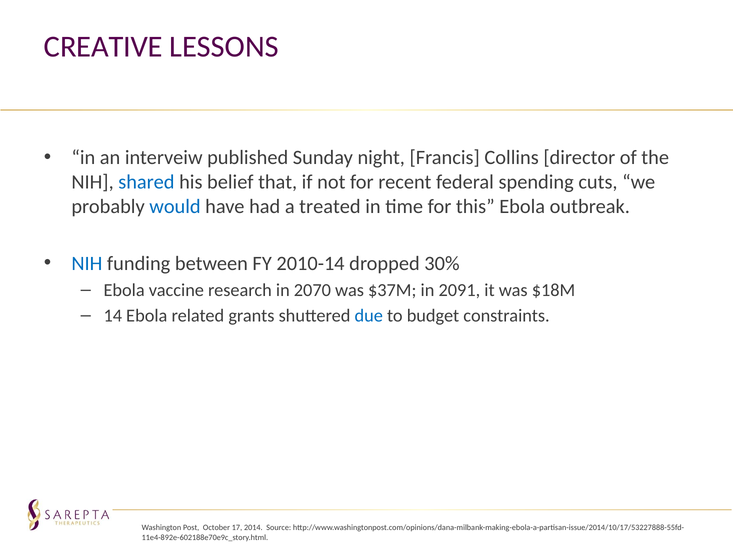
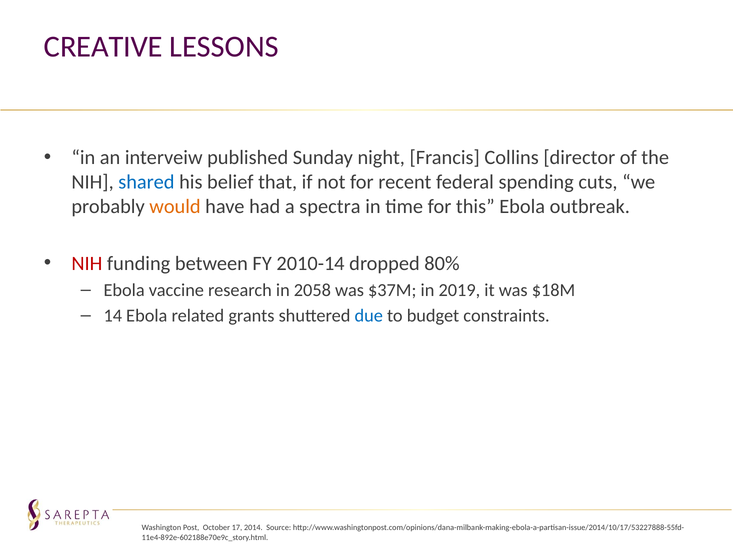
would colour: blue -> orange
treated: treated -> spectra
NIH at (87, 264) colour: blue -> red
30%: 30% -> 80%
2070: 2070 -> 2058
2091: 2091 -> 2019
